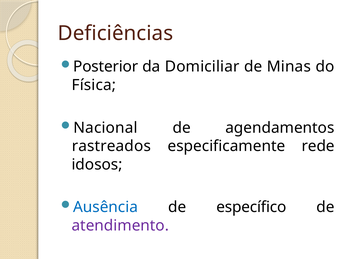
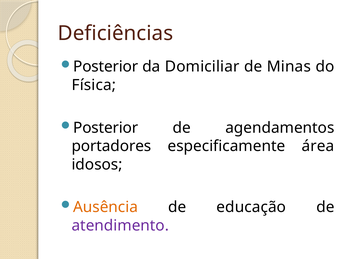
Nacional at (105, 128): Nacional -> Posterior
rastreados: rastreados -> portadores
rede: rede -> área
Ausência colour: blue -> orange
específico: específico -> educação
